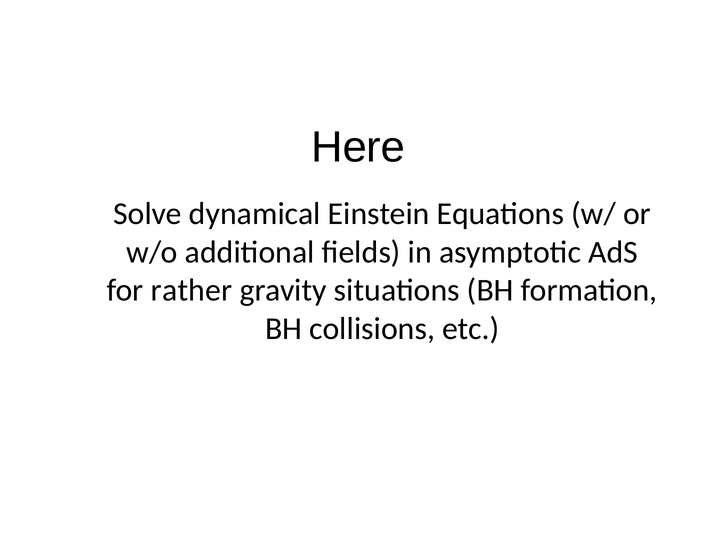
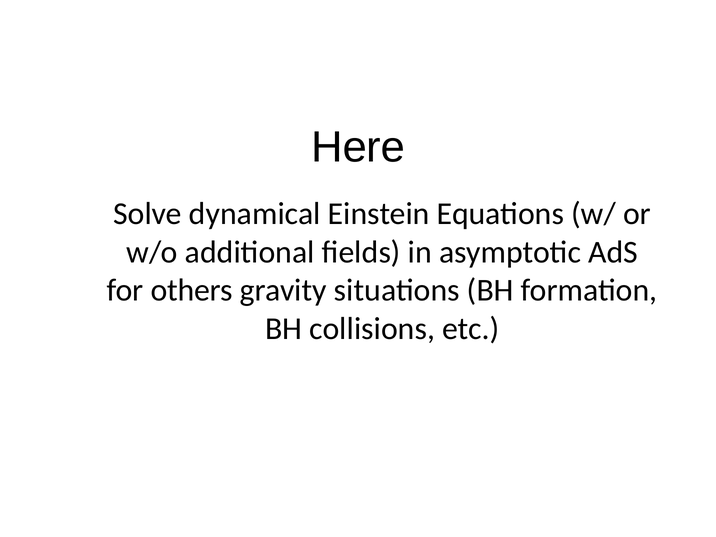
rather: rather -> others
